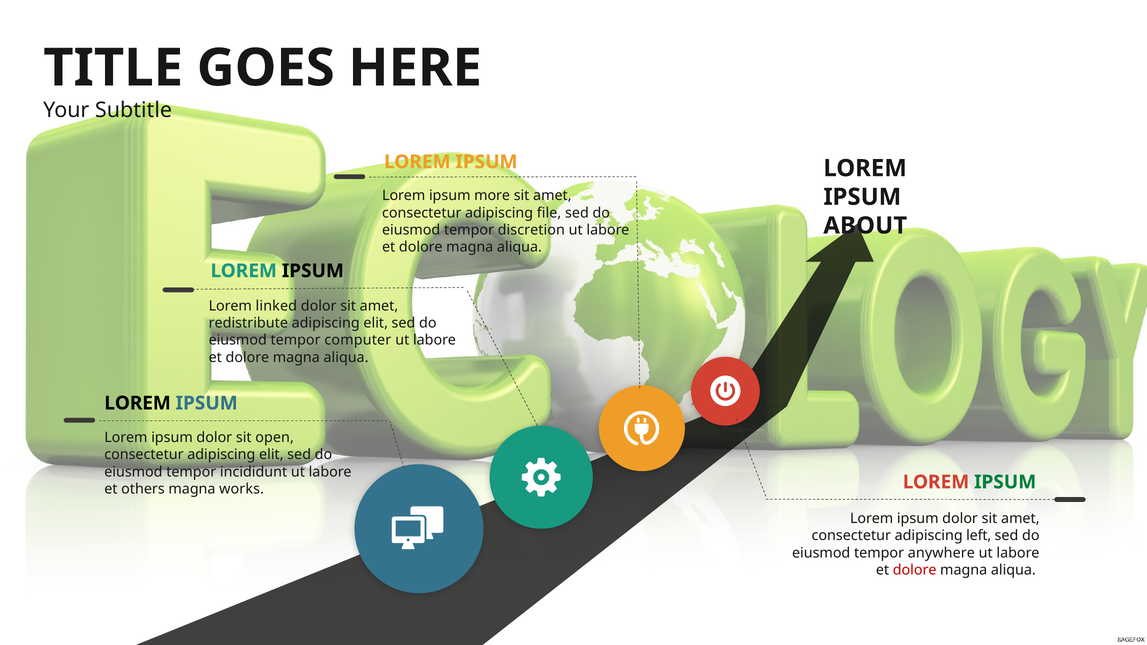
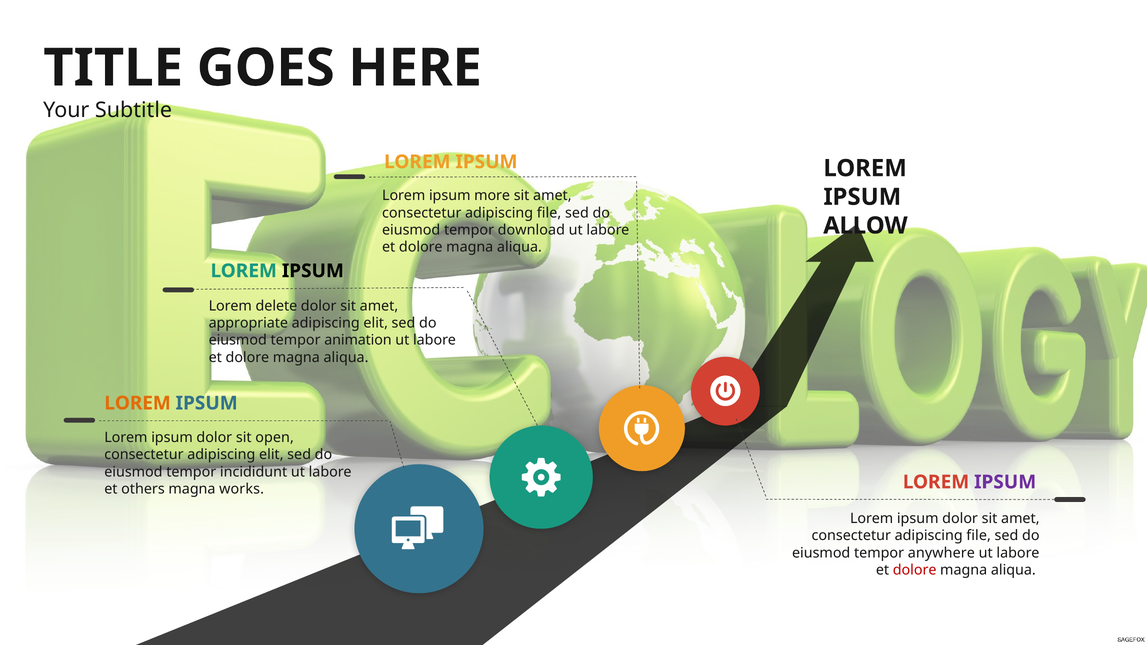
ABOUT: ABOUT -> ALLOW
discretion: discretion -> download
linked: linked -> delete
redistribute: redistribute -> appropriate
computer: computer -> animation
LOREM at (138, 403) colour: black -> orange
IPSUM at (1005, 482) colour: green -> purple
left at (979, 536): left -> file
